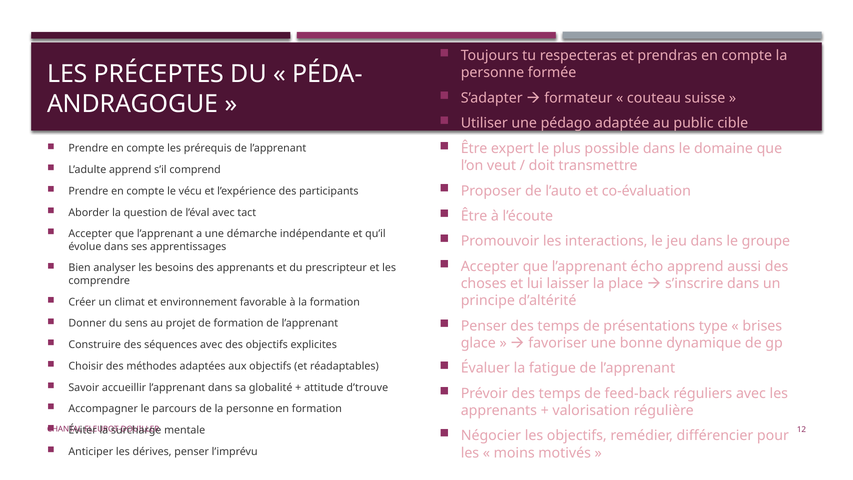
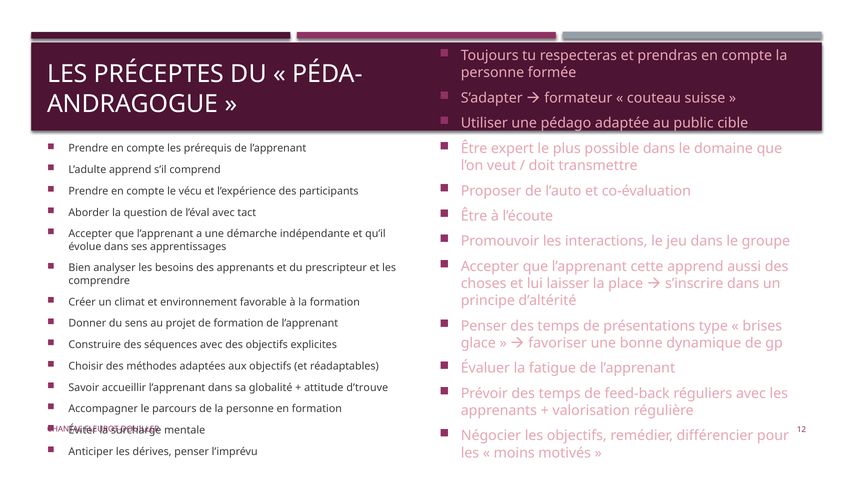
écho: écho -> cette
